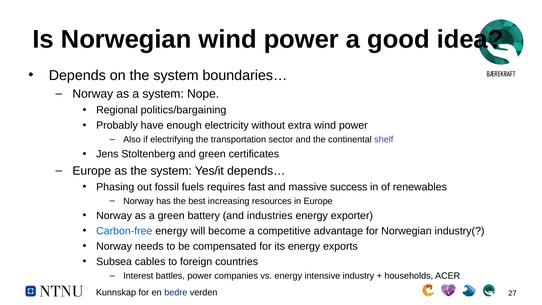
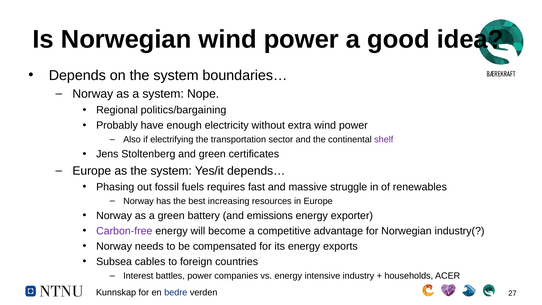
success: success -> struggle
industries: industries -> emissions
Carbon-free colour: blue -> purple
